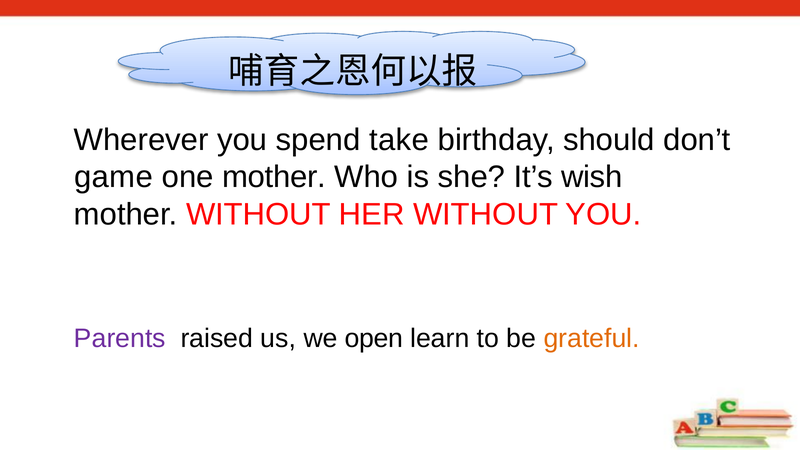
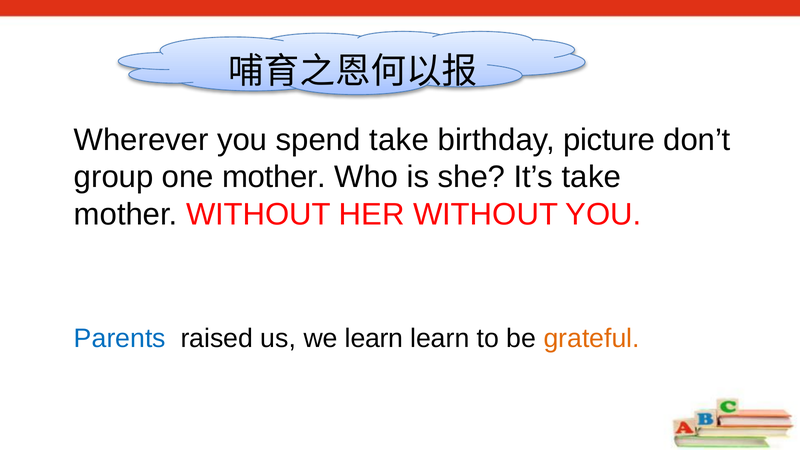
should: should -> picture
game: game -> group
It’s wish: wish -> take
Parents colour: purple -> blue
we open: open -> learn
